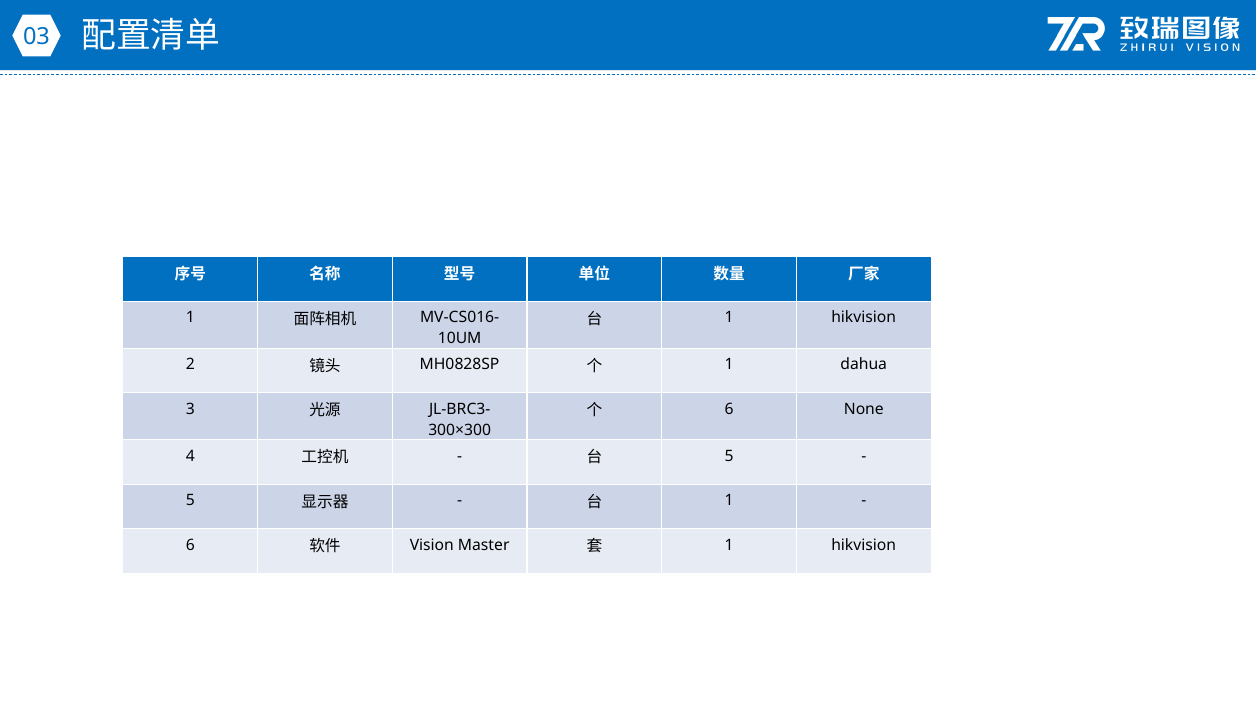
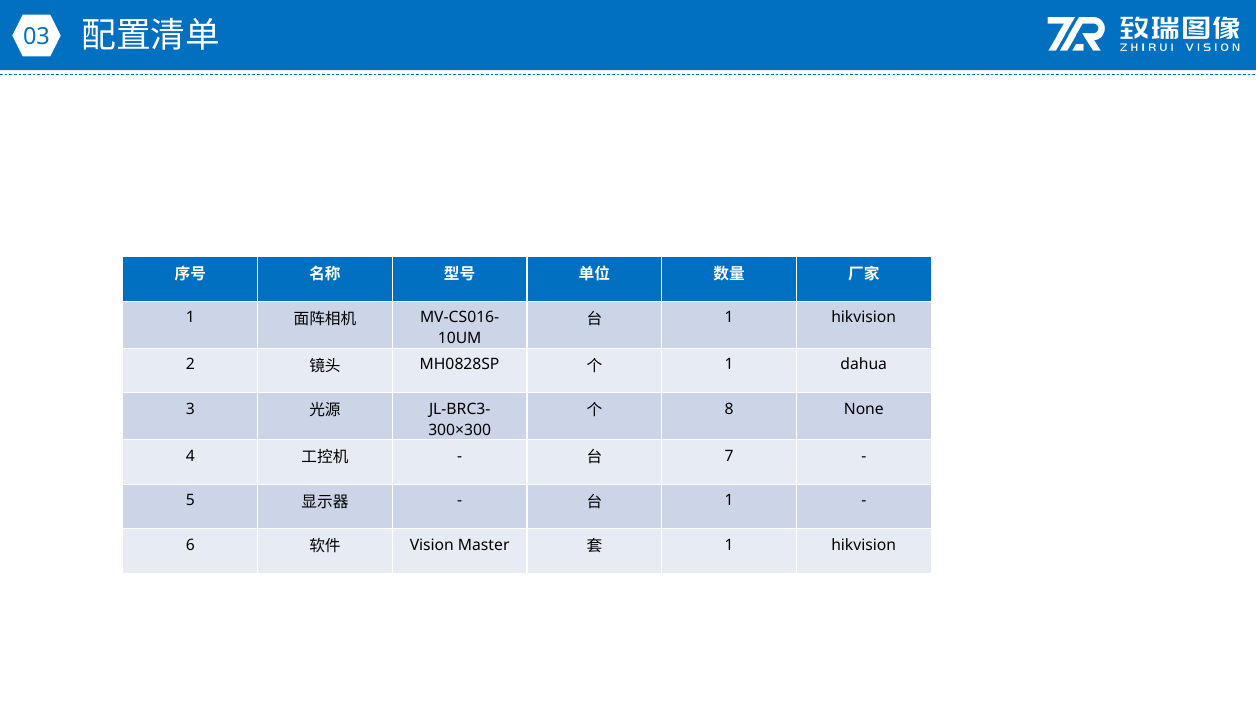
6 at (729, 409): 6 -> 8
5 at (729, 456): 5 -> 7
